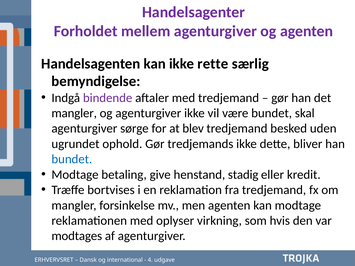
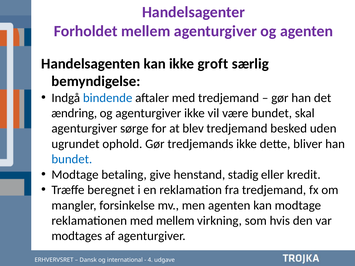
rette: rette -> groft
bindende colour: purple -> blue
mangler at (74, 113): mangler -> ændring
bortvises: bortvises -> beregnet
med oplyser: oplyser -> mellem
